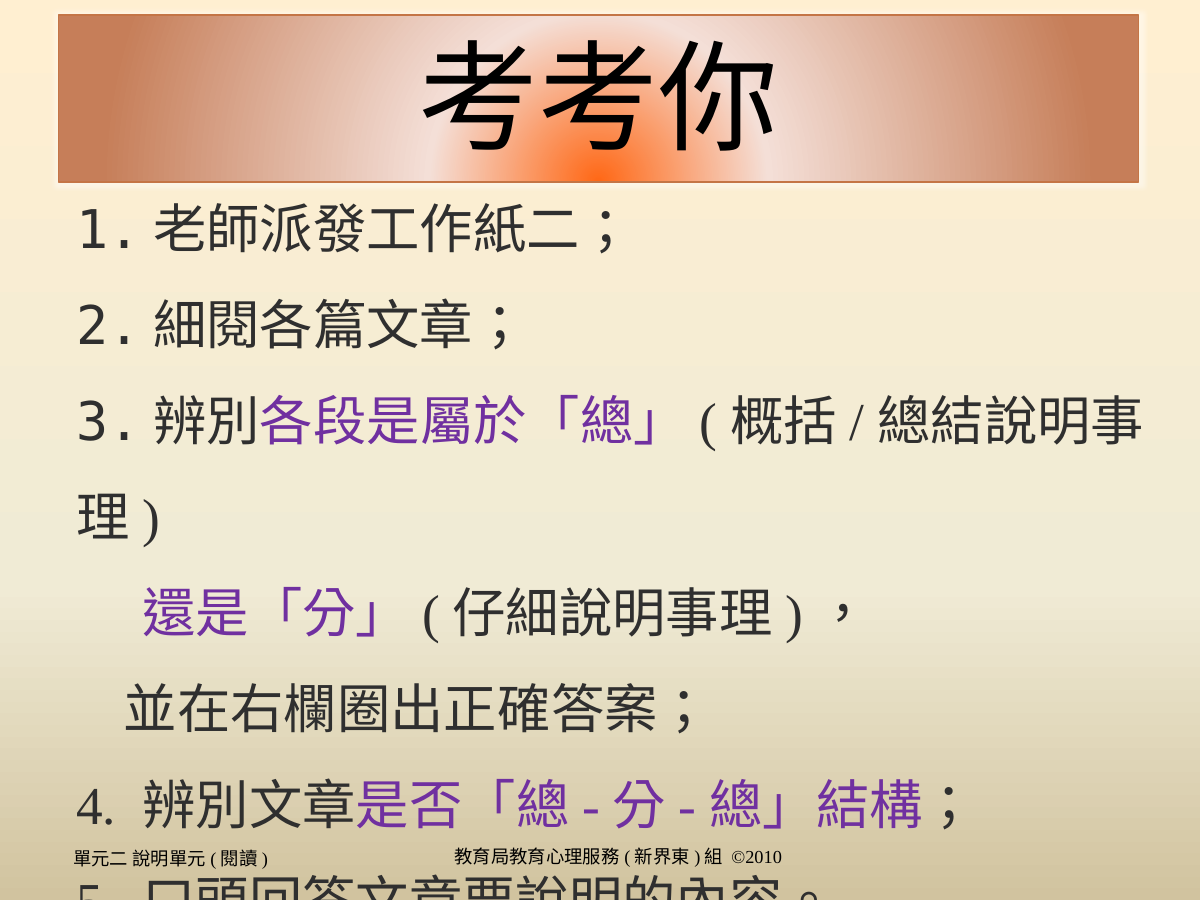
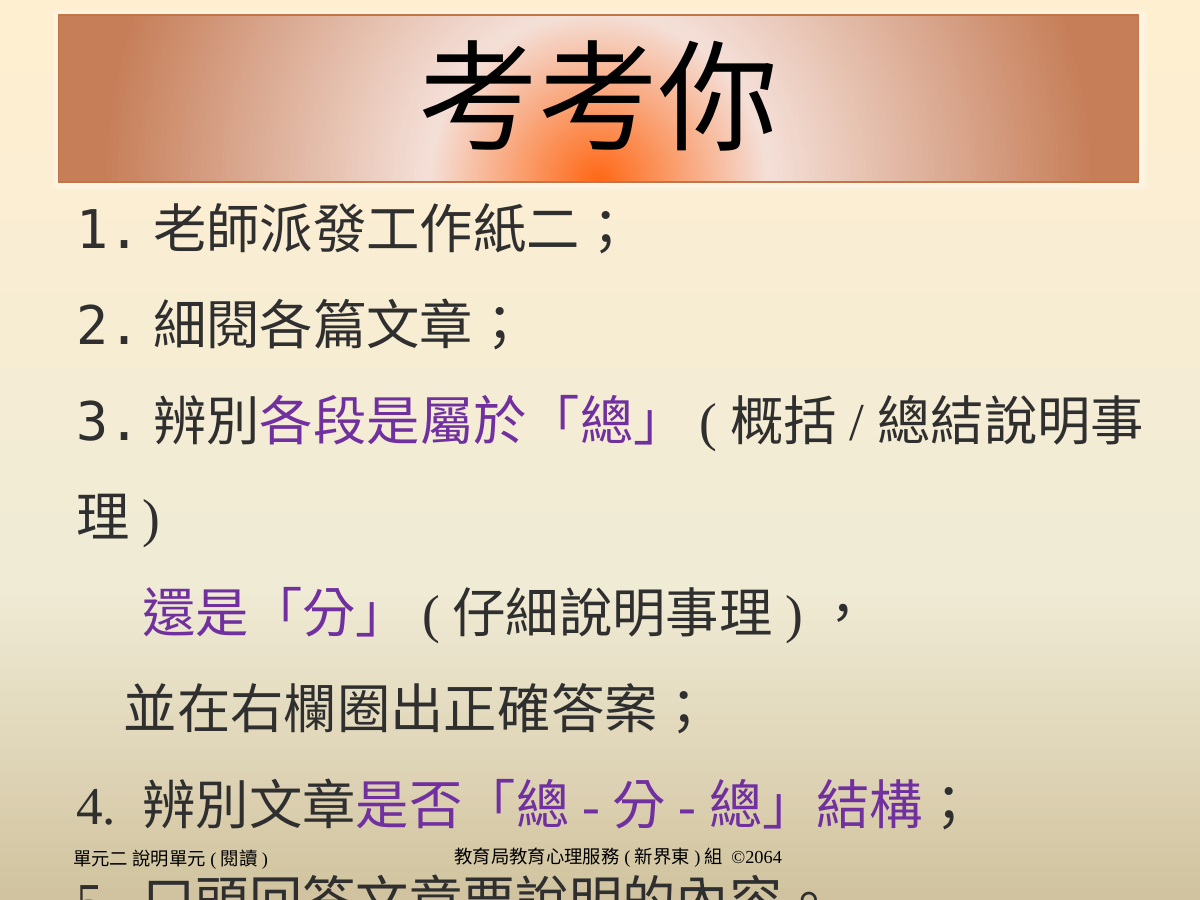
©2010: ©2010 -> ©2064
